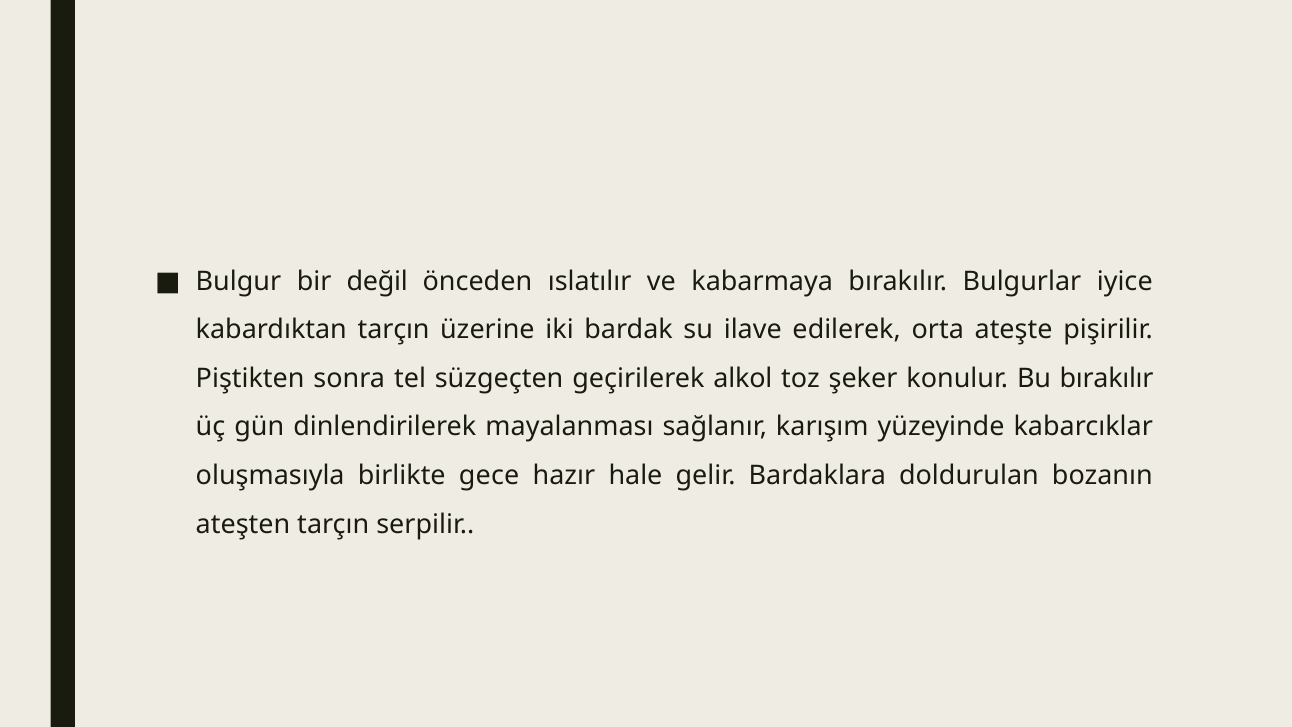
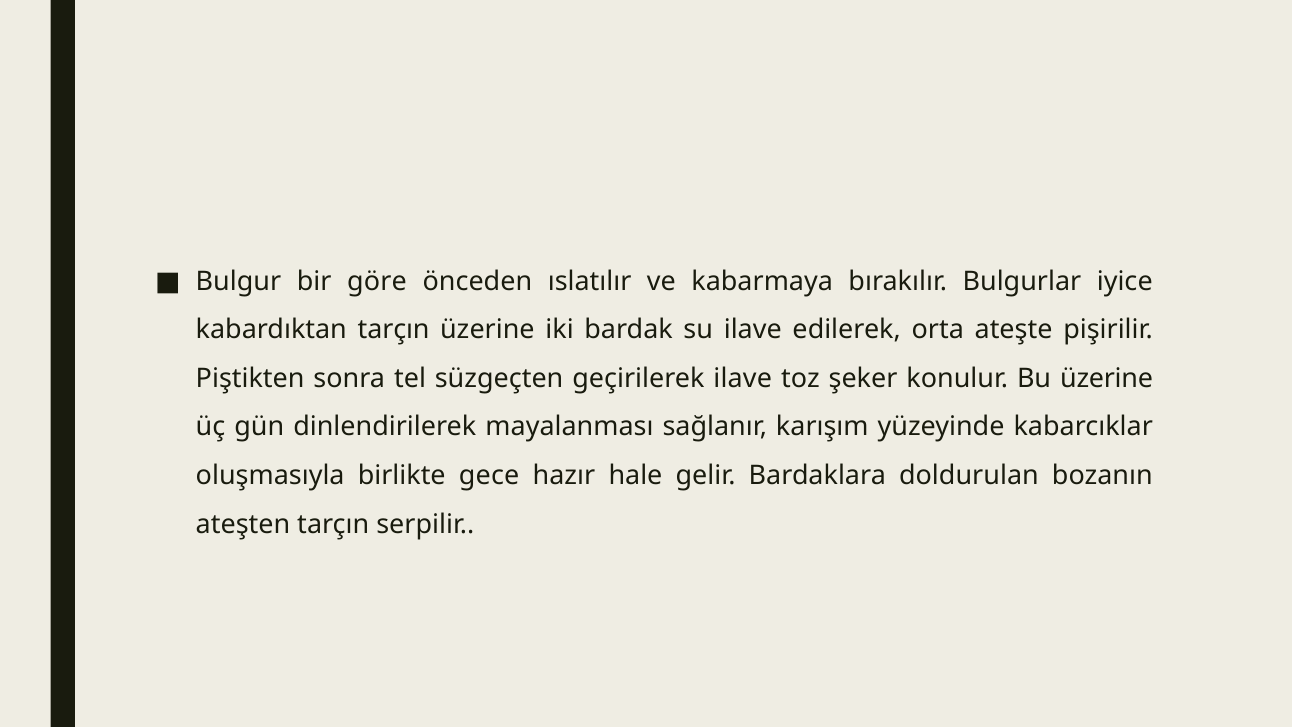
değil: değil -> göre
geçirilerek alkol: alkol -> ilave
Bu bırakılır: bırakılır -> üzerine
